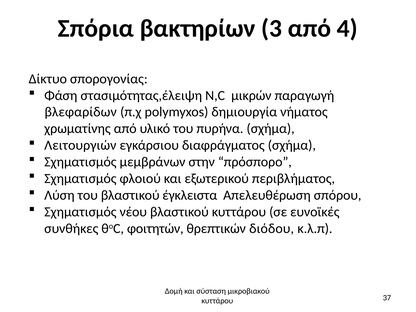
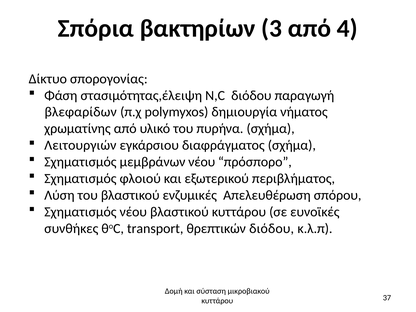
μικρών at (251, 95): μικρών -> διόδου
μεμβράνων στην: στην -> νέου
έγκλειστα: έγκλειστα -> ενζυμικές
φοιτητών: φοιτητών -> transport
